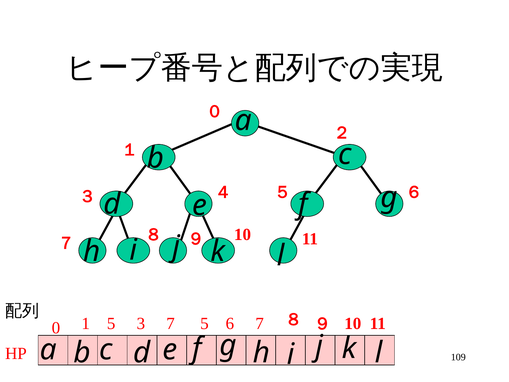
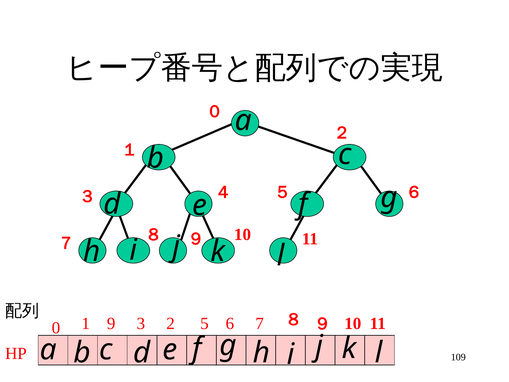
1 5: 5 -> 9
3 7: 7 -> 2
